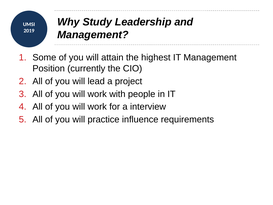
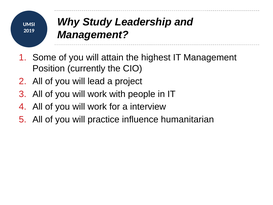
requirements: requirements -> humanitarian
